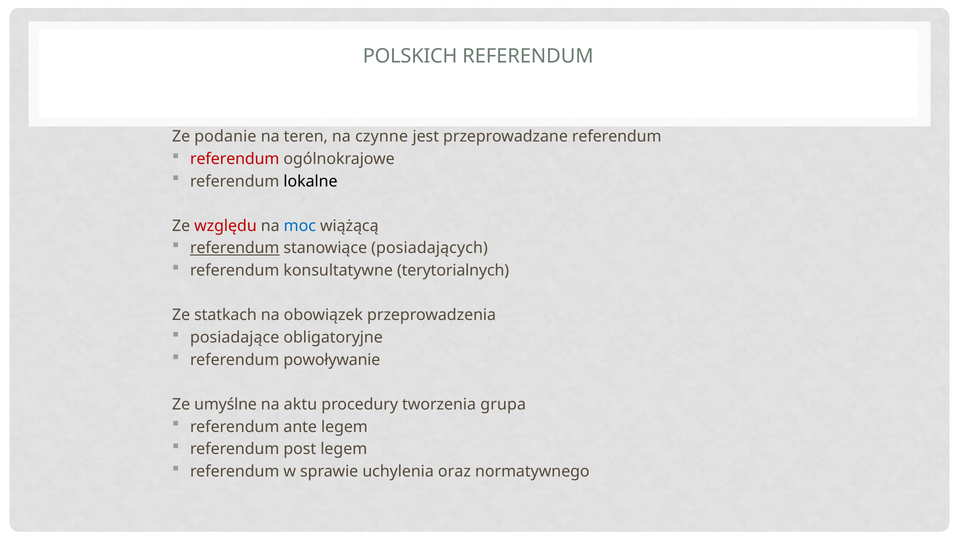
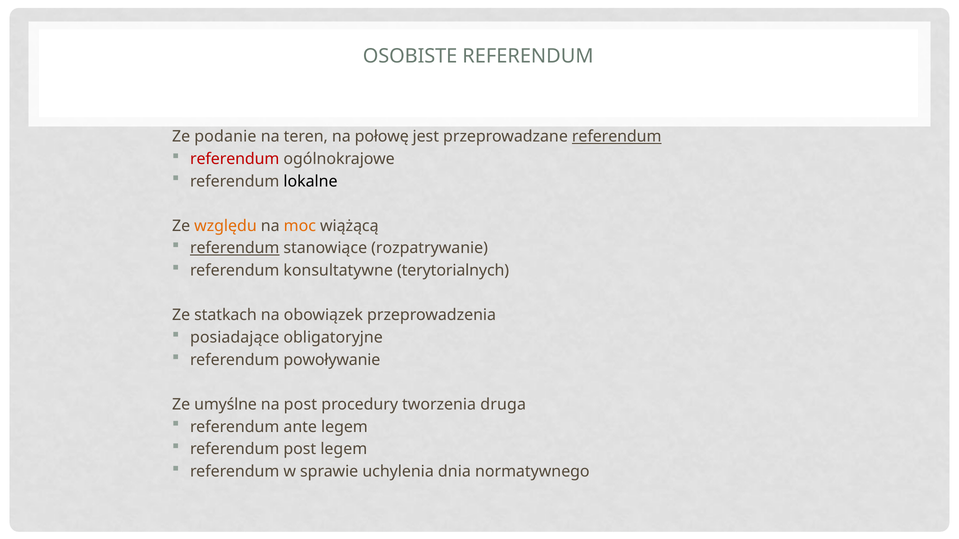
POLSKICH: POLSKICH -> OSOBISTE
czynne: czynne -> połowę
referendum at (617, 137) underline: none -> present
względu colour: red -> orange
moc colour: blue -> orange
posiadających: posiadających -> rozpatrywanie
na aktu: aktu -> post
grupa: grupa -> druga
oraz: oraz -> dnia
